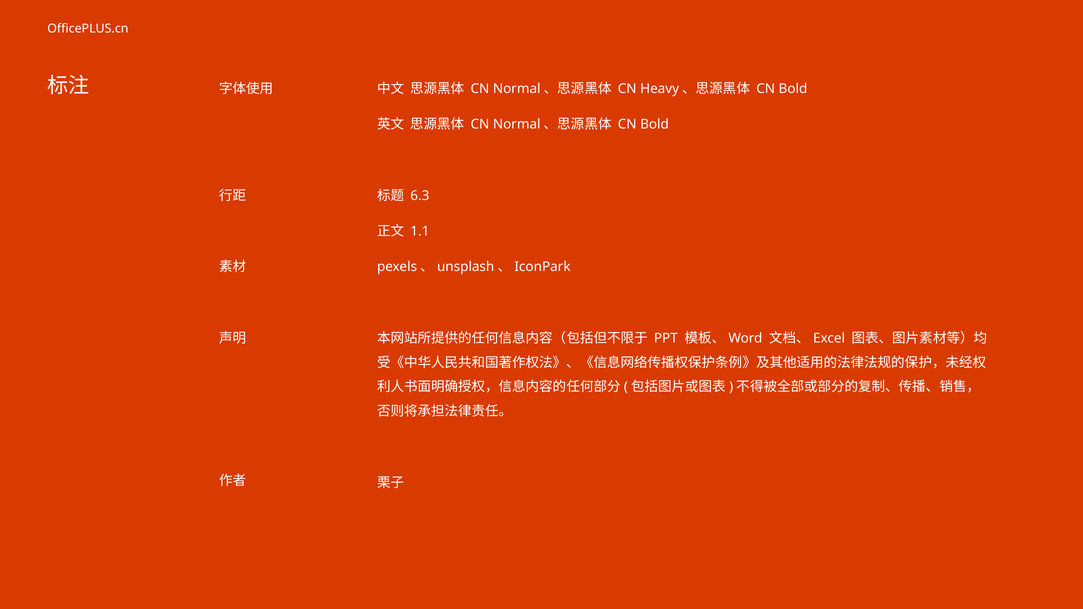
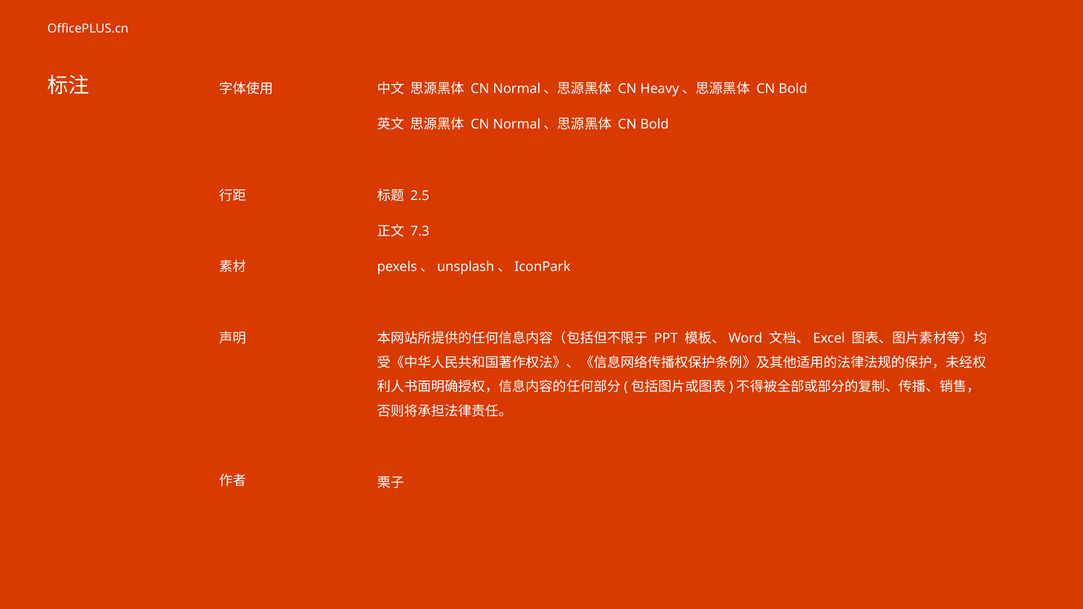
6.3: 6.3 -> 2.5
1.1: 1.1 -> 7.3
